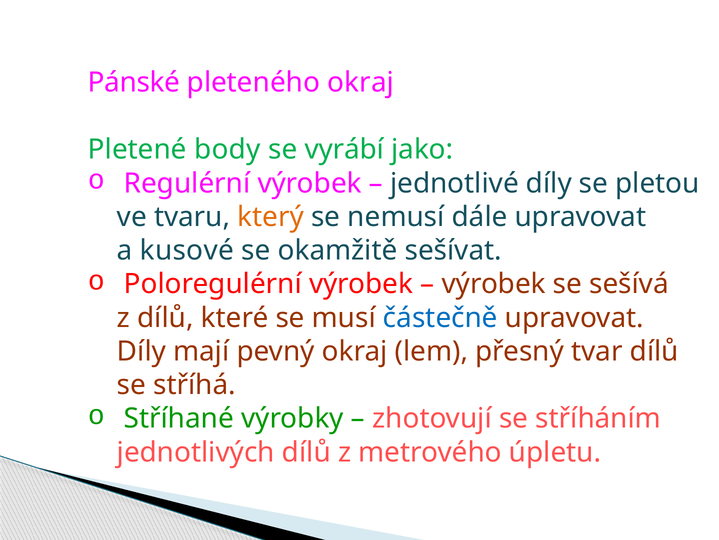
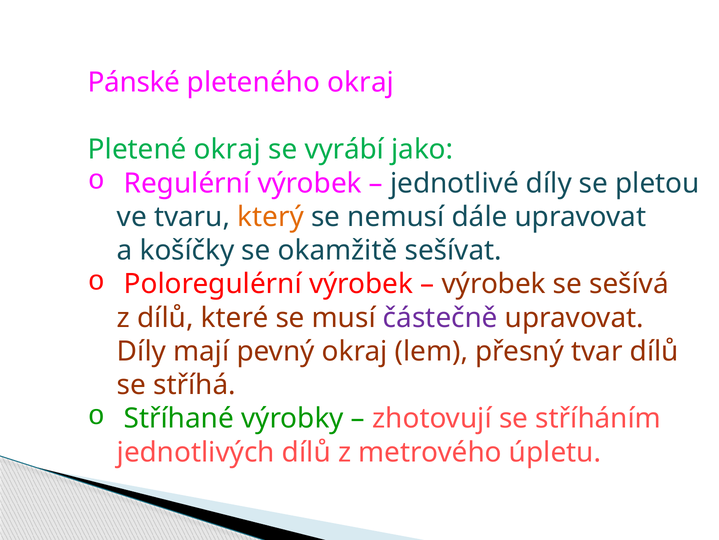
Pletené body: body -> okraj
kusové: kusové -> košíčky
částečně colour: blue -> purple
